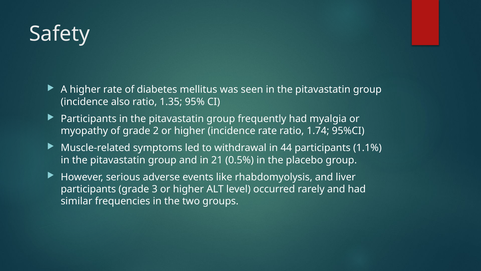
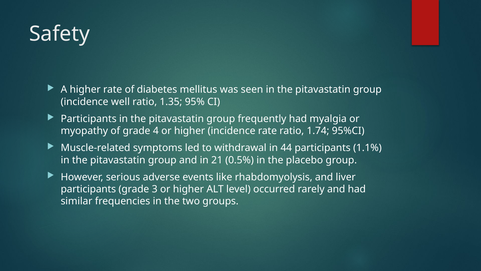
also: also -> well
2: 2 -> 4
